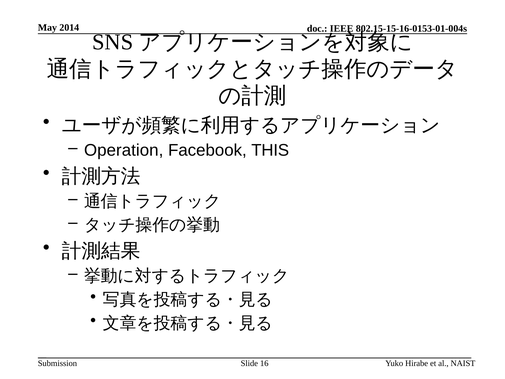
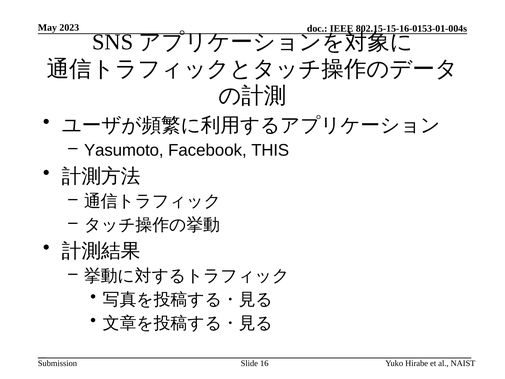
2014: 2014 -> 2023
Operation: Operation -> Yasumoto
